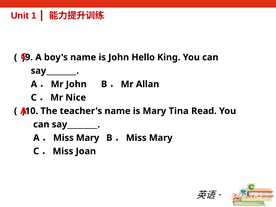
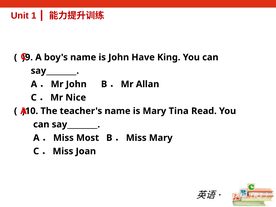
Hello: Hello -> Have
Mary at (88, 138): Mary -> Most
